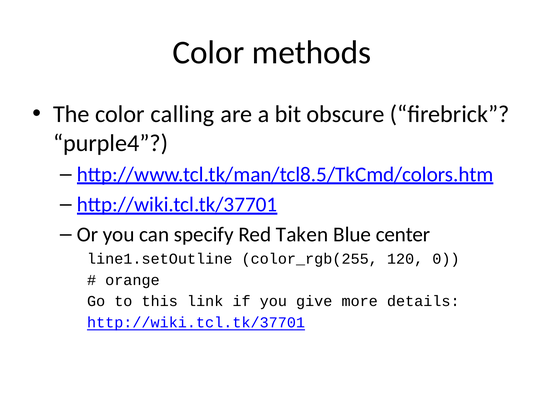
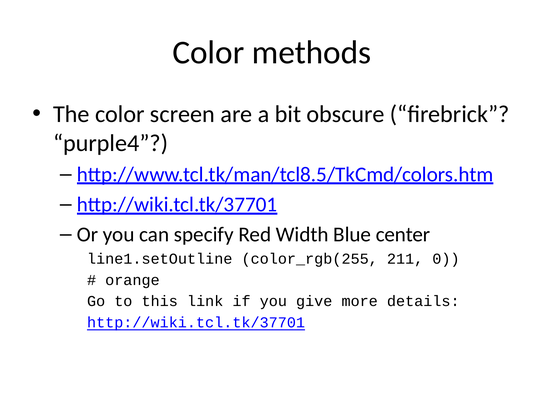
calling: calling -> screen
Taken: Taken -> Width
120: 120 -> 211
